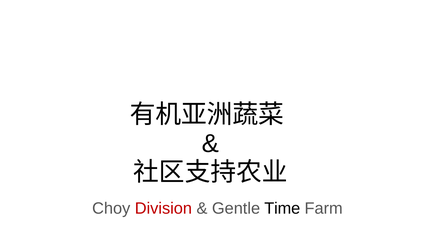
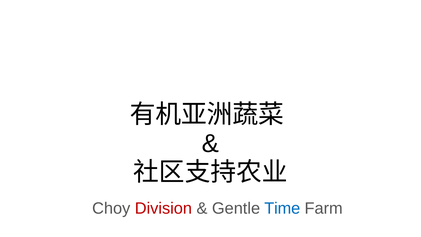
Time colour: black -> blue
